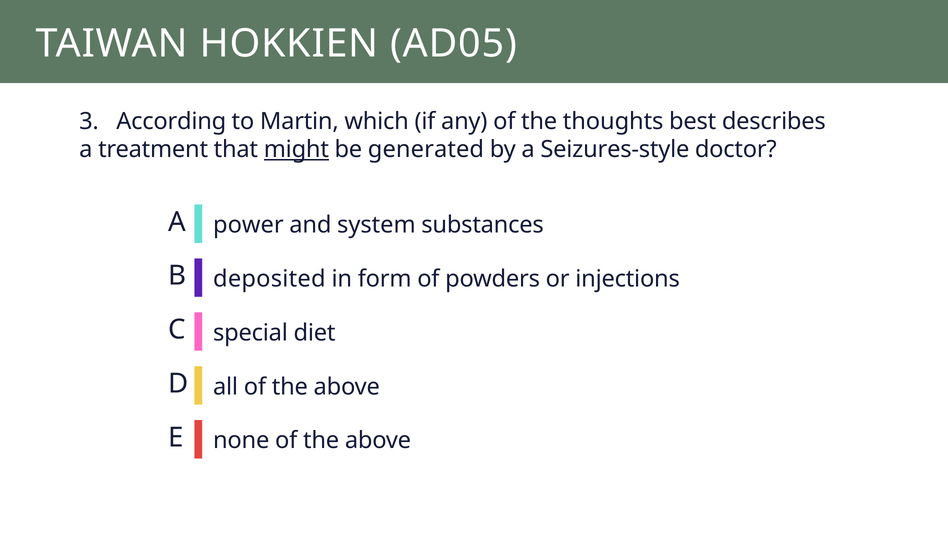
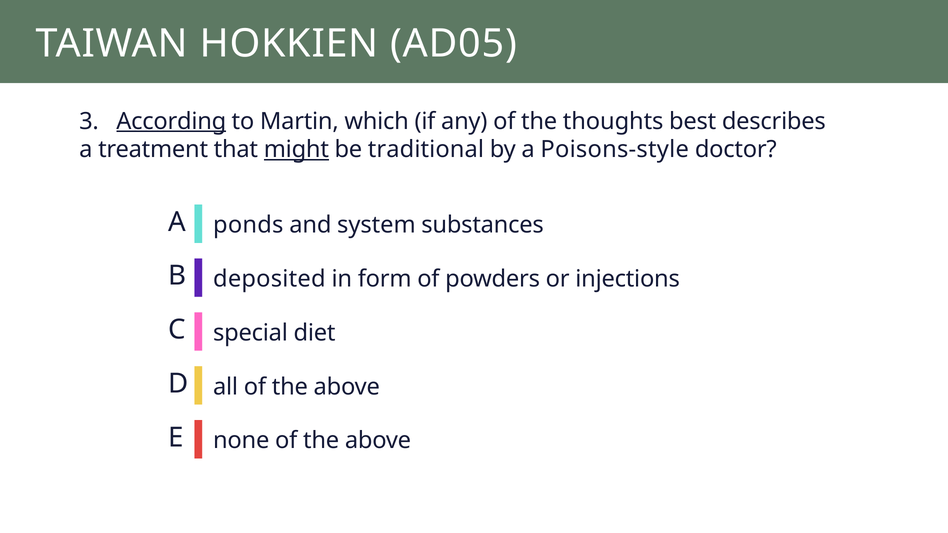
According underline: none -> present
generated: generated -> traditional
Seizures-style: Seizures-style -> Poisons-style
power: power -> ponds
